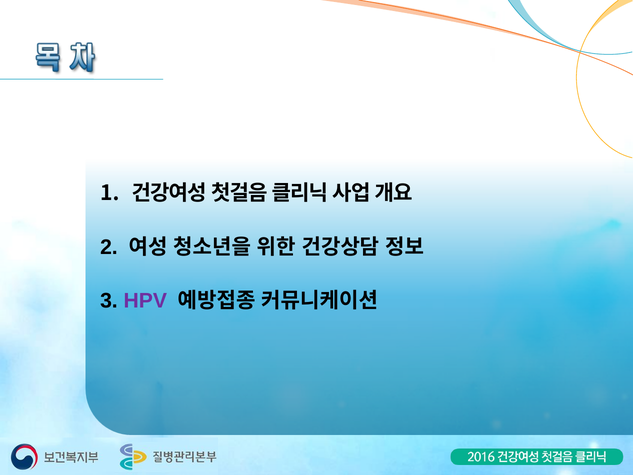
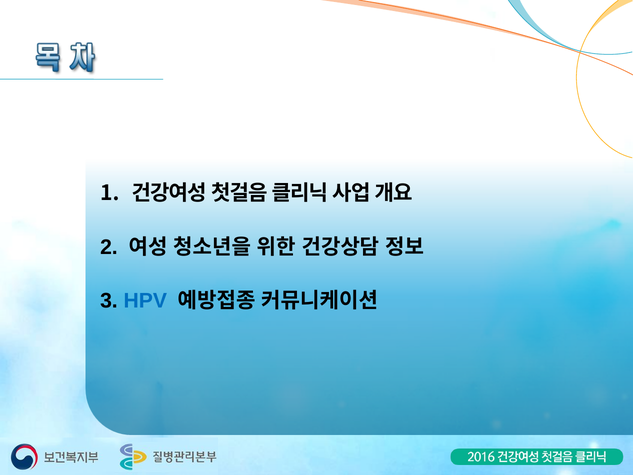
HPV colour: purple -> blue
